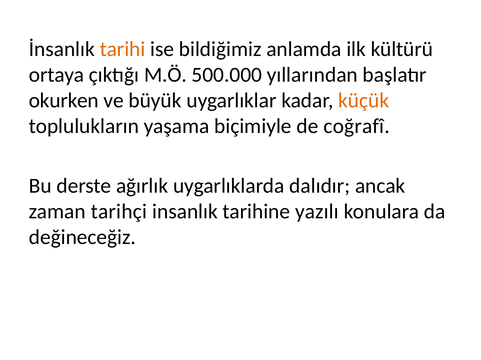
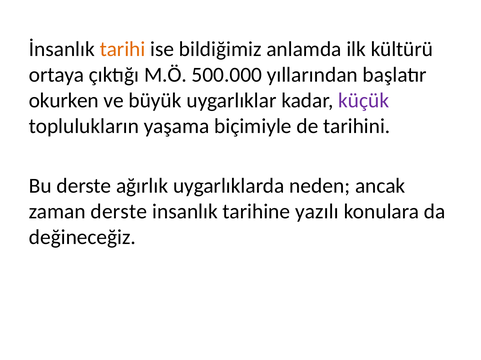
küçük colour: orange -> purple
coğrafî: coğrafî -> tarihini
dalıdır: dalıdır -> neden
zaman tarihçi: tarihçi -> derste
